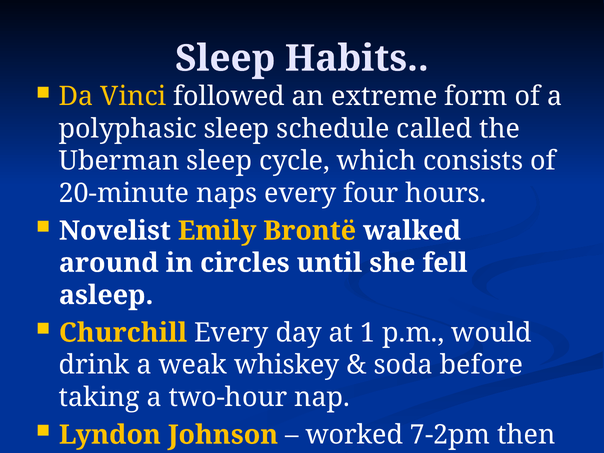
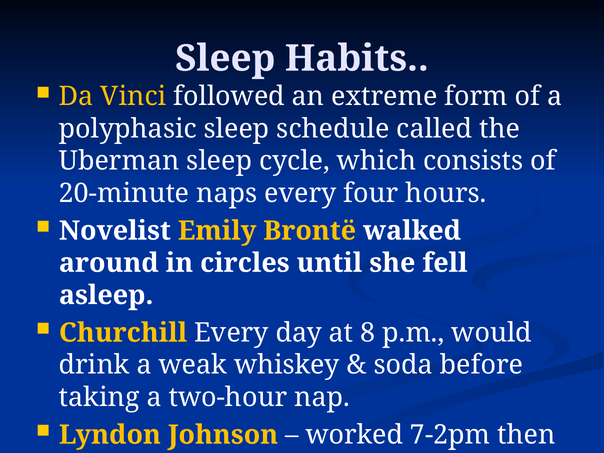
1: 1 -> 8
